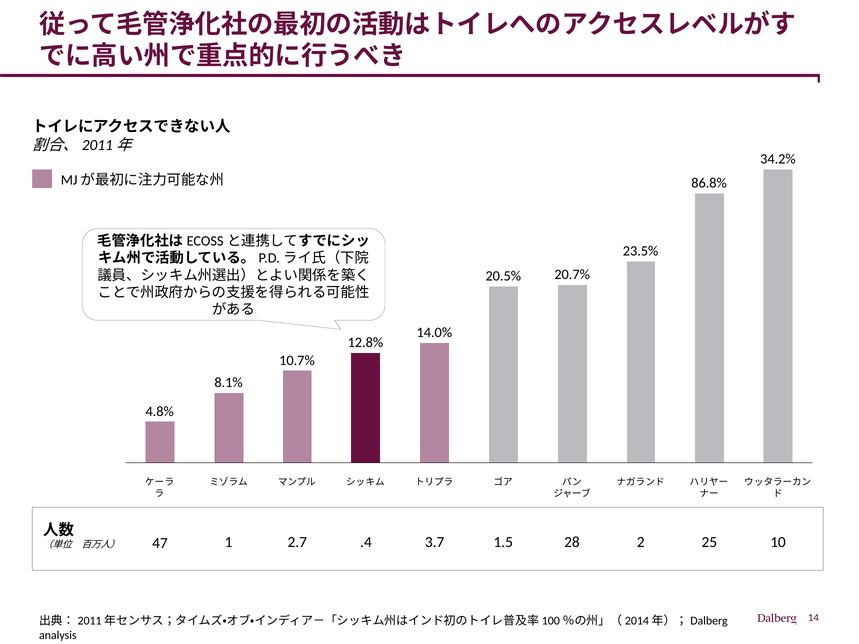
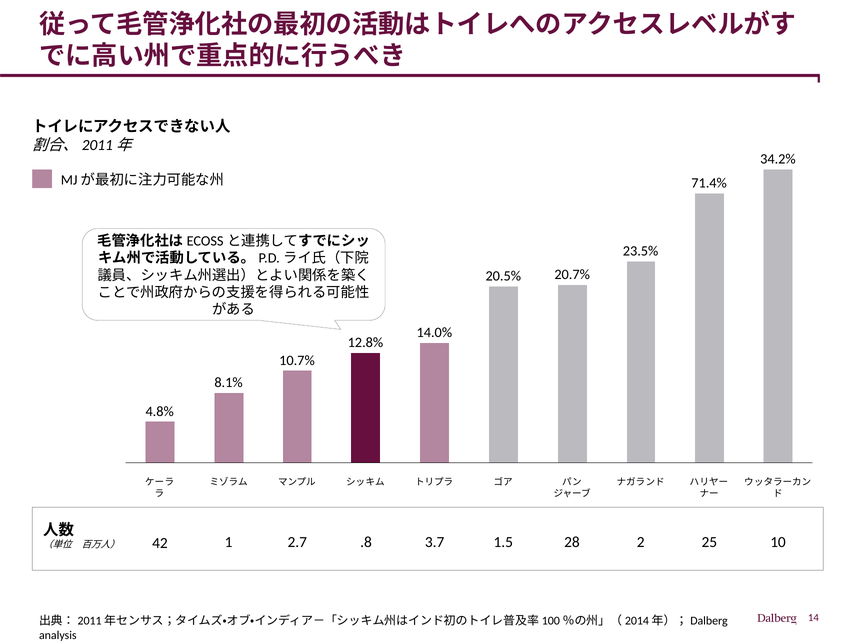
86.8%: 86.8% -> 71.4%
47: 47 -> 42
.4: .4 -> .8
